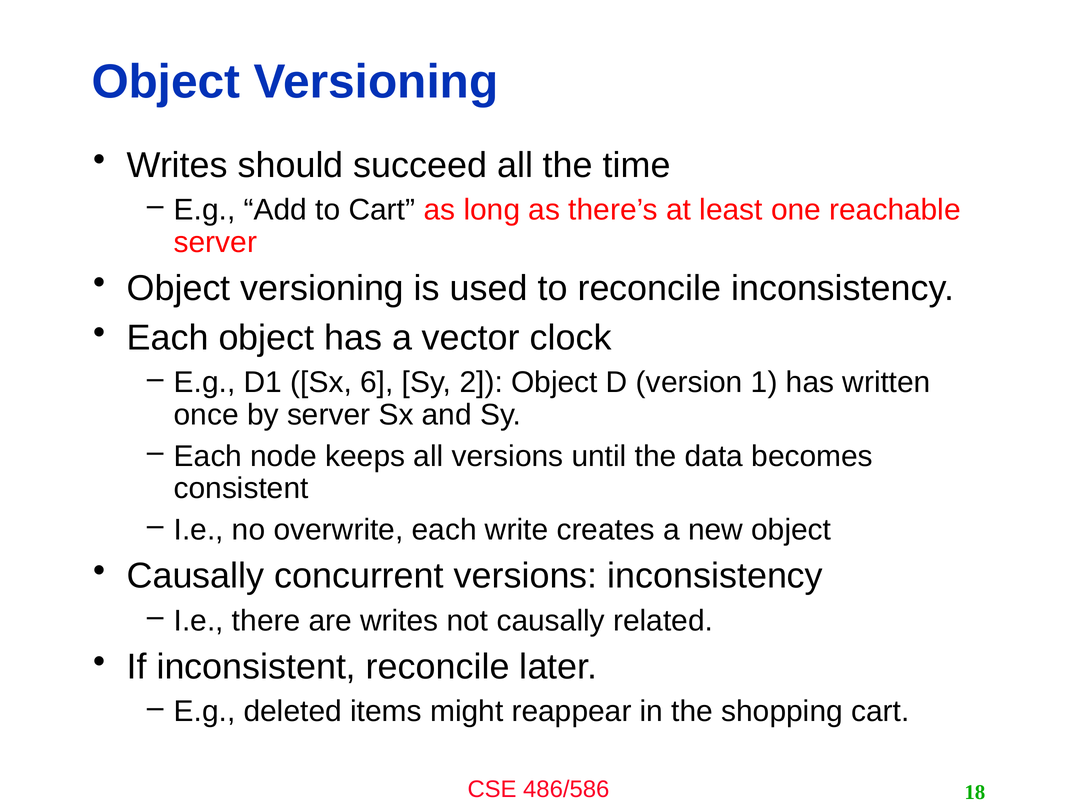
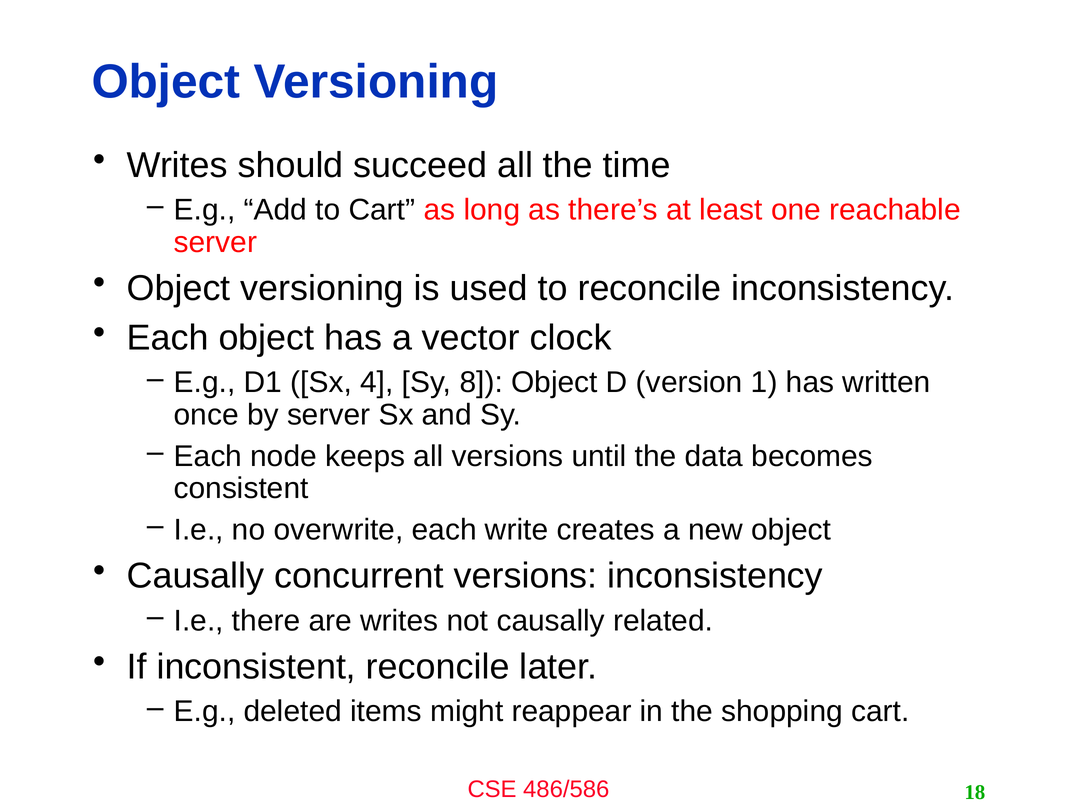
6: 6 -> 4
2: 2 -> 8
